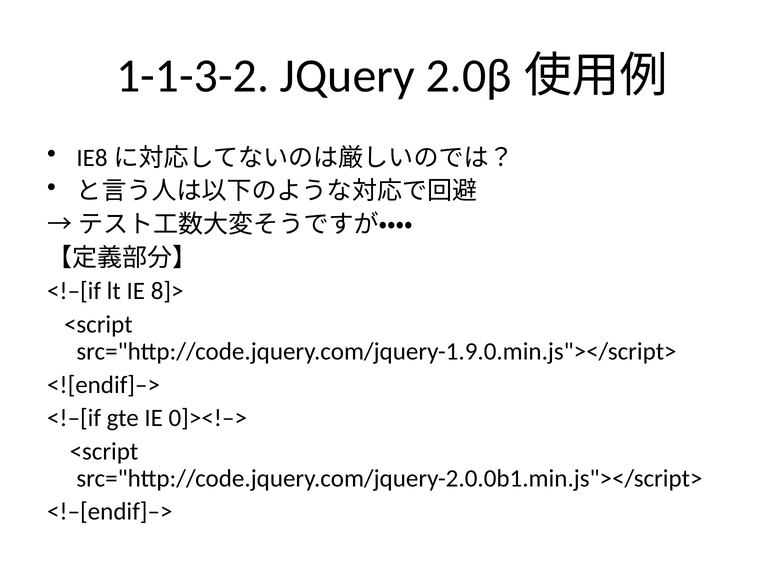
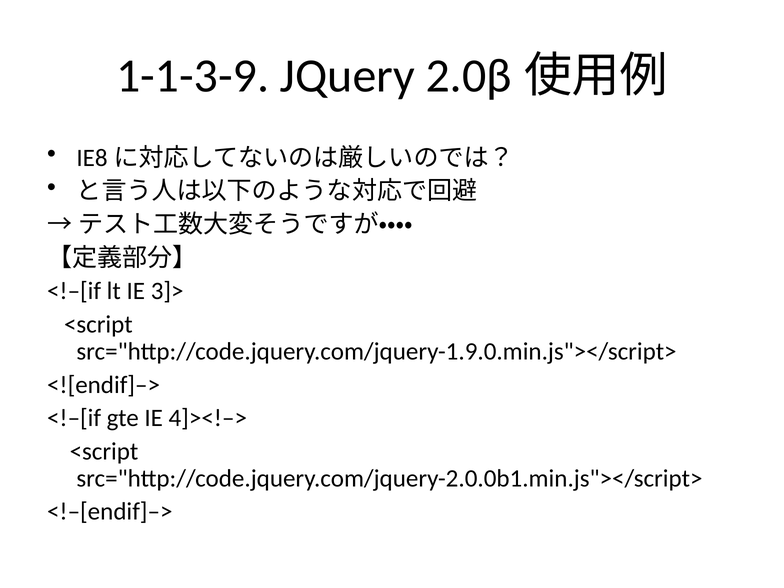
1-1-3-2: 1-1-3-2 -> 1-1-3-9
8]>: 8]> -> 3]>
0]><!–>: 0]><!–> -> 4]><!–>
